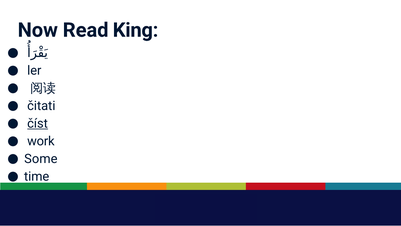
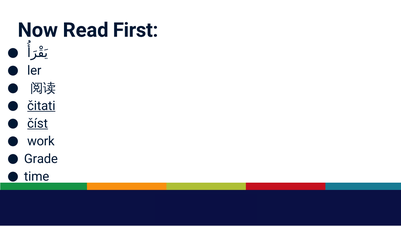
King: King -> First
čitati underline: none -> present
Some: Some -> Grade
